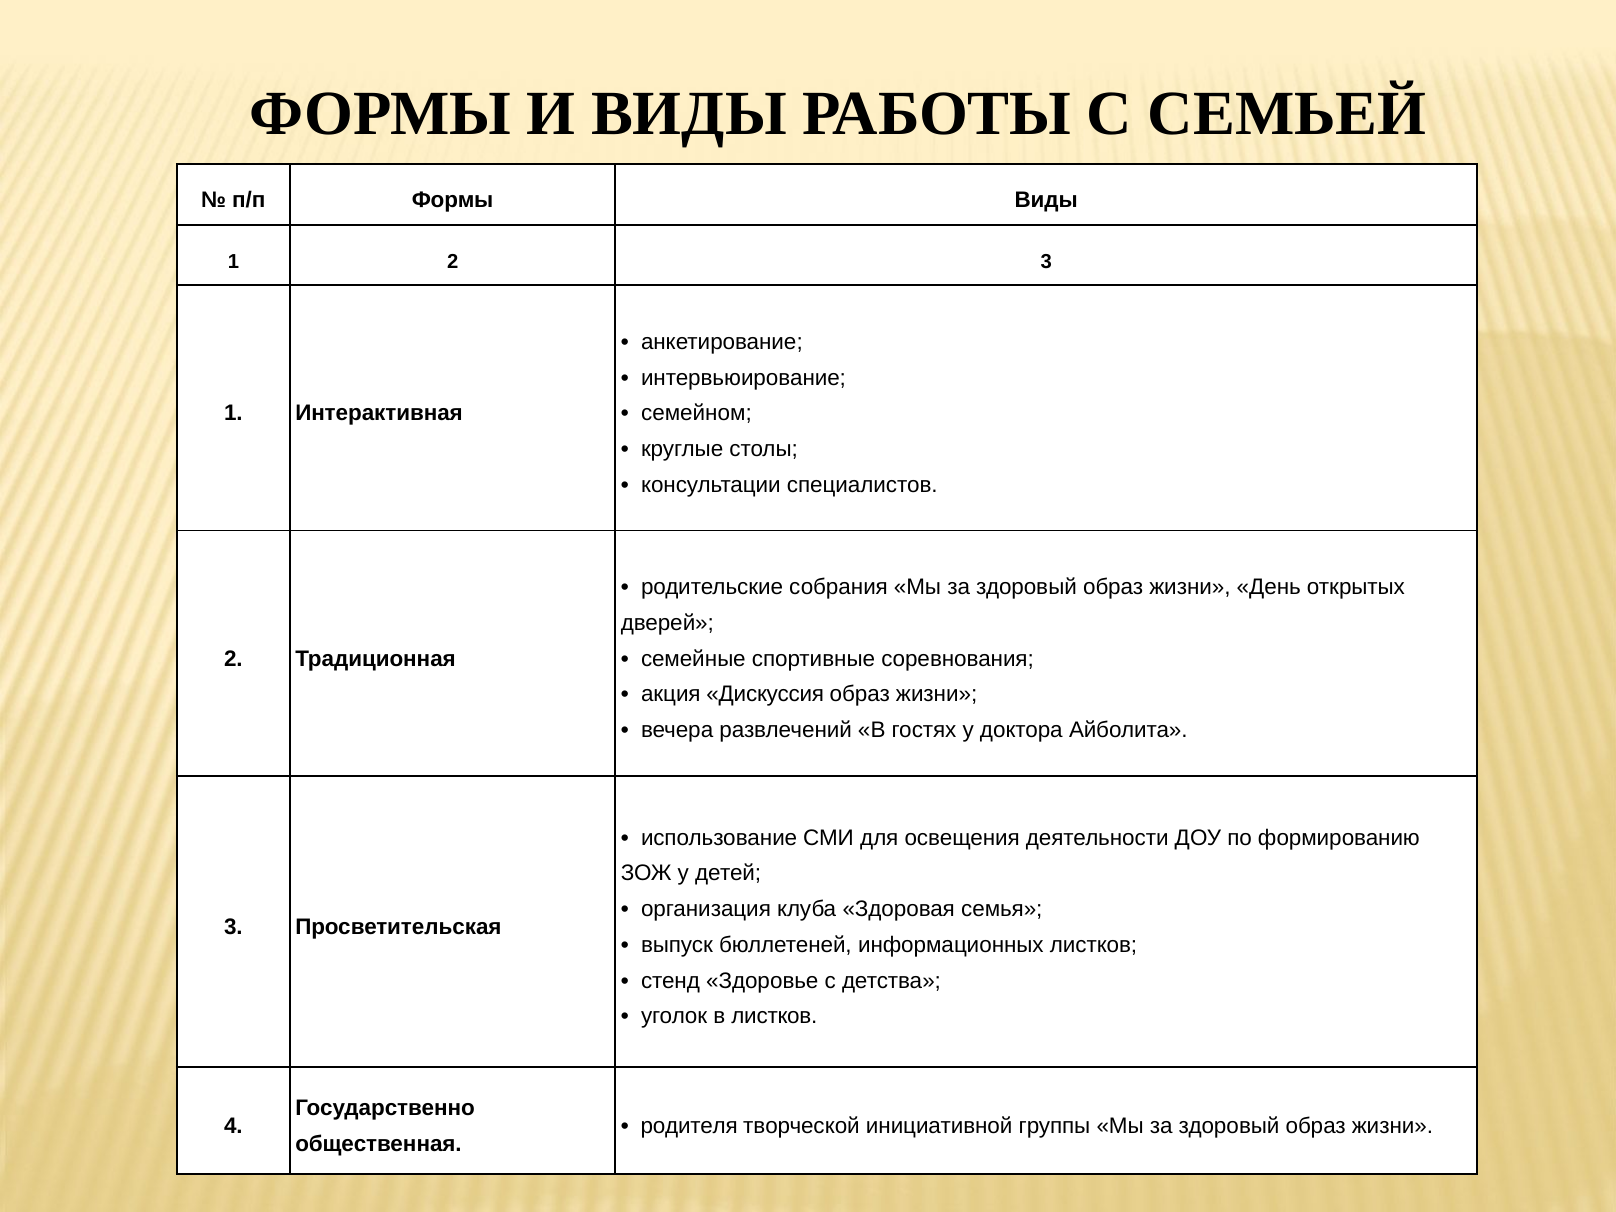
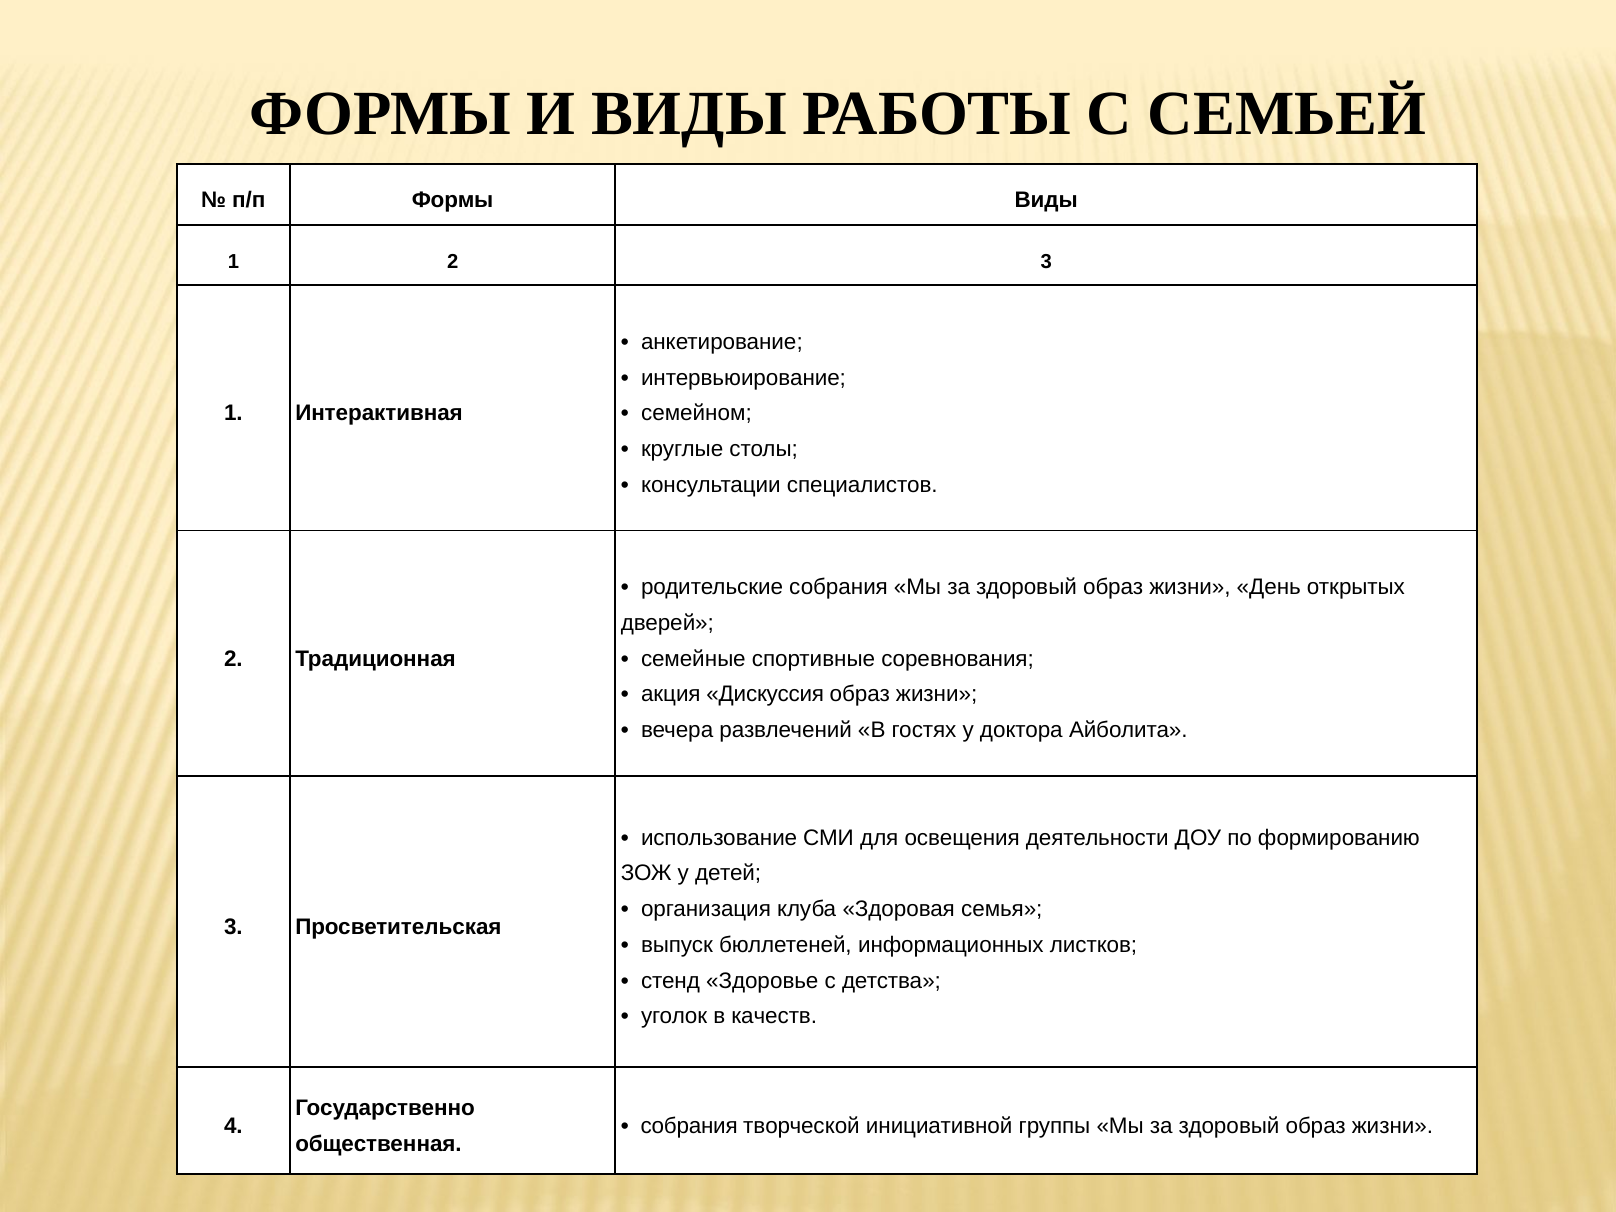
в листков: листков -> качеств
родителя at (689, 1126): родителя -> собрания
